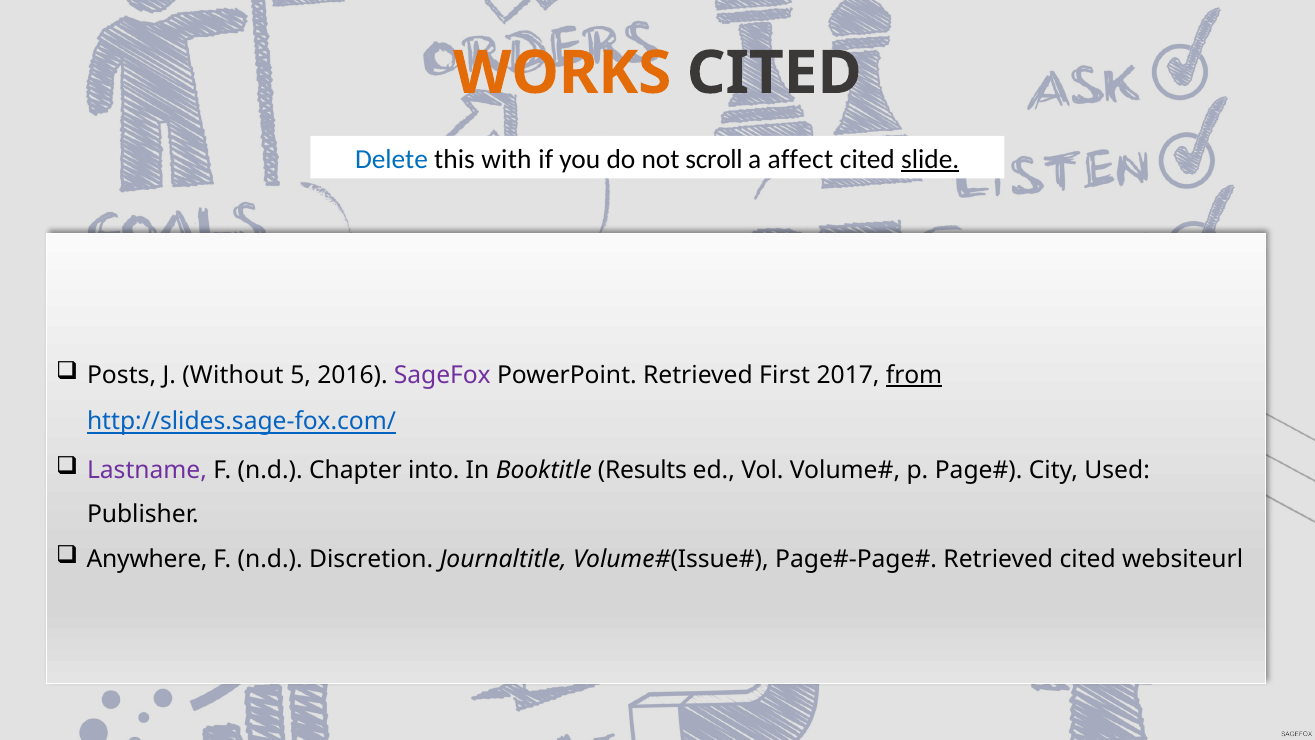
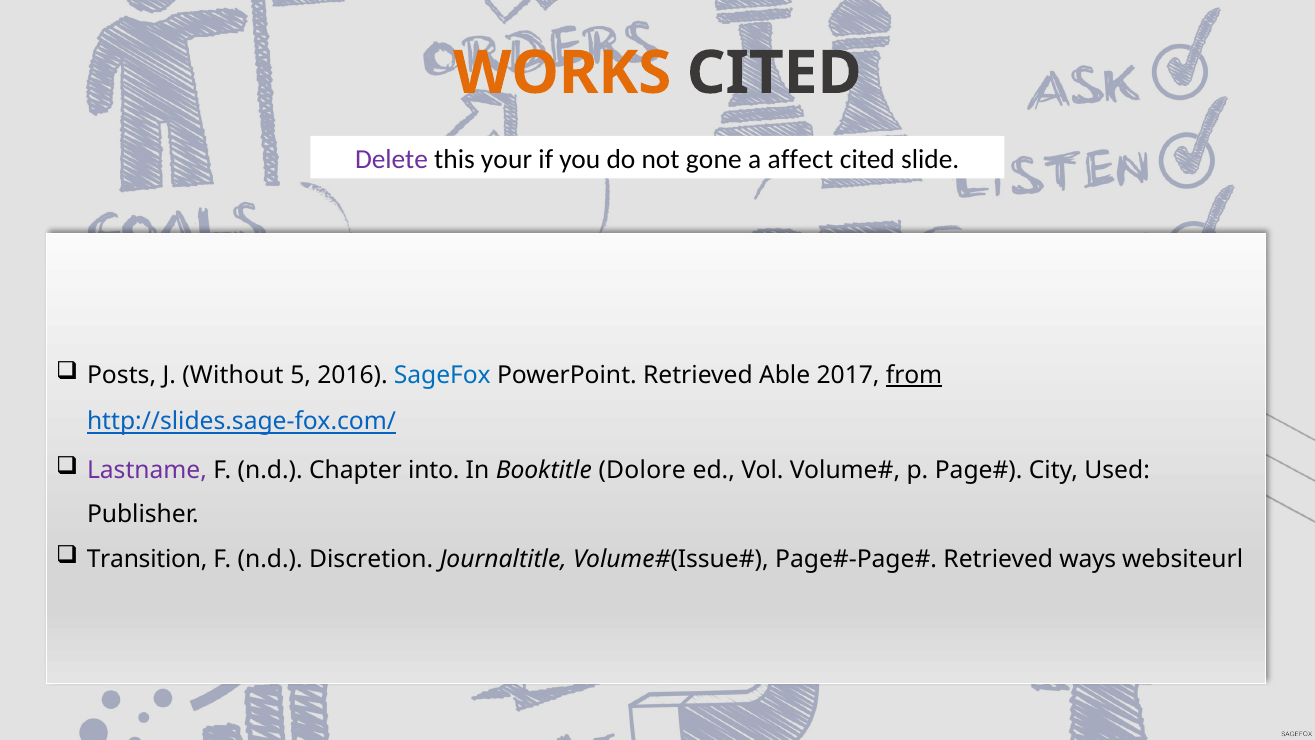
Delete colour: blue -> purple
with: with -> your
scroll: scroll -> gone
slide underline: present -> none
SageFox colour: purple -> blue
First: First -> Able
Results: Results -> Dolore
Anywhere: Anywhere -> Transition
Retrieved cited: cited -> ways
